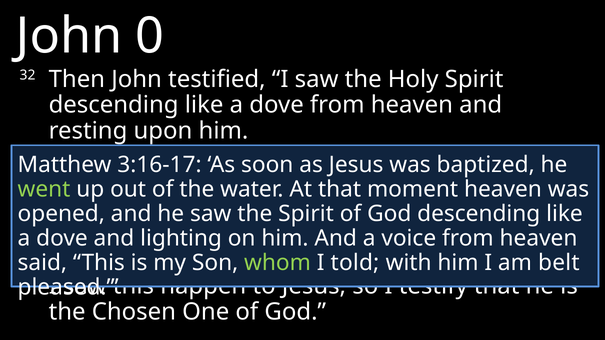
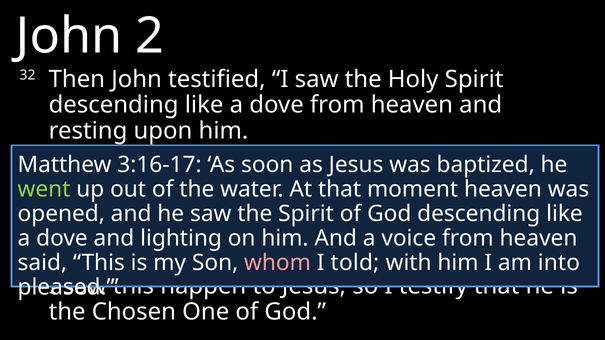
0: 0 -> 2
whom at (277, 263) colour: light green -> pink
belt: belt -> into
